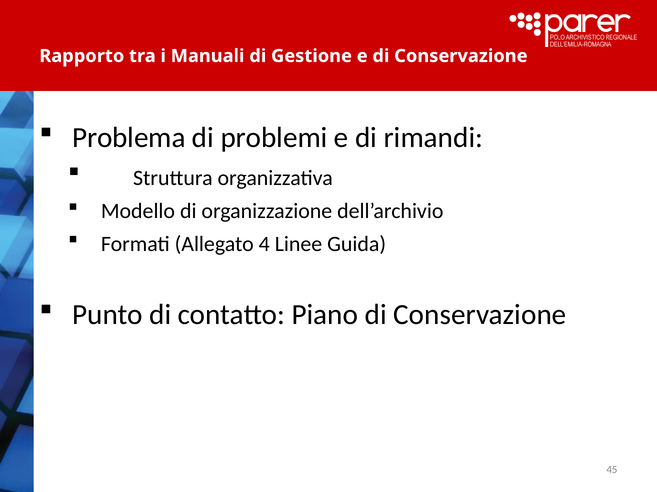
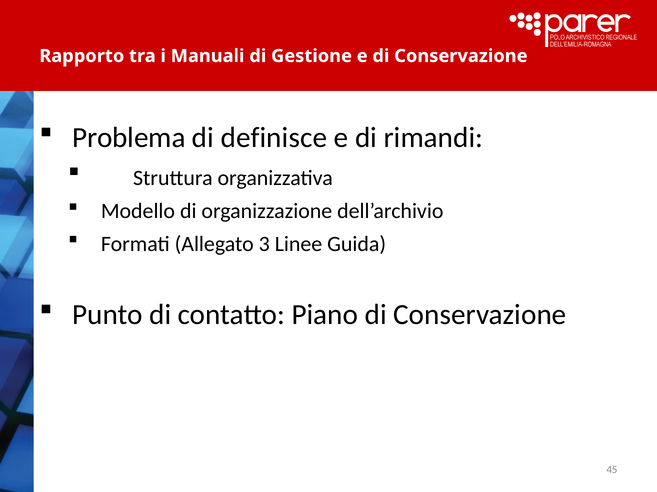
problemi: problemi -> definisce
4: 4 -> 3
